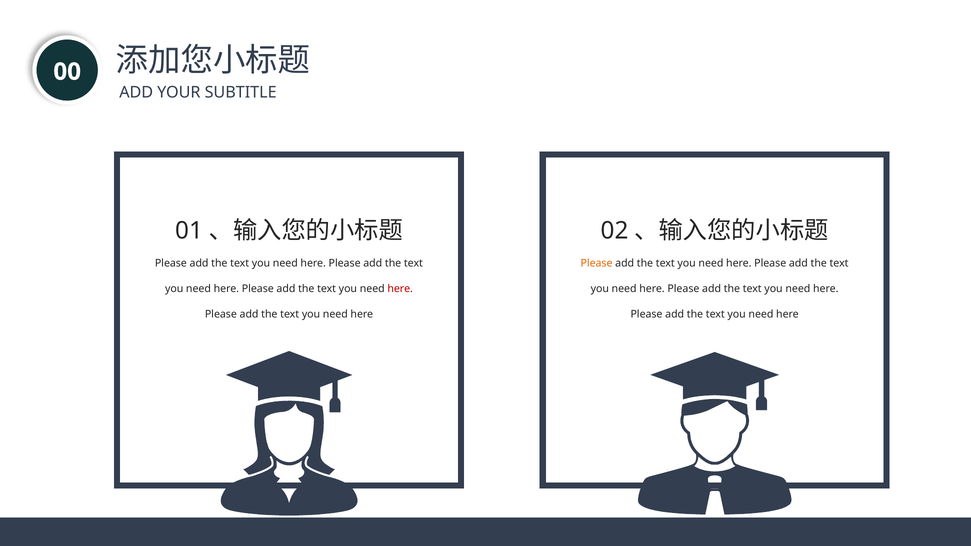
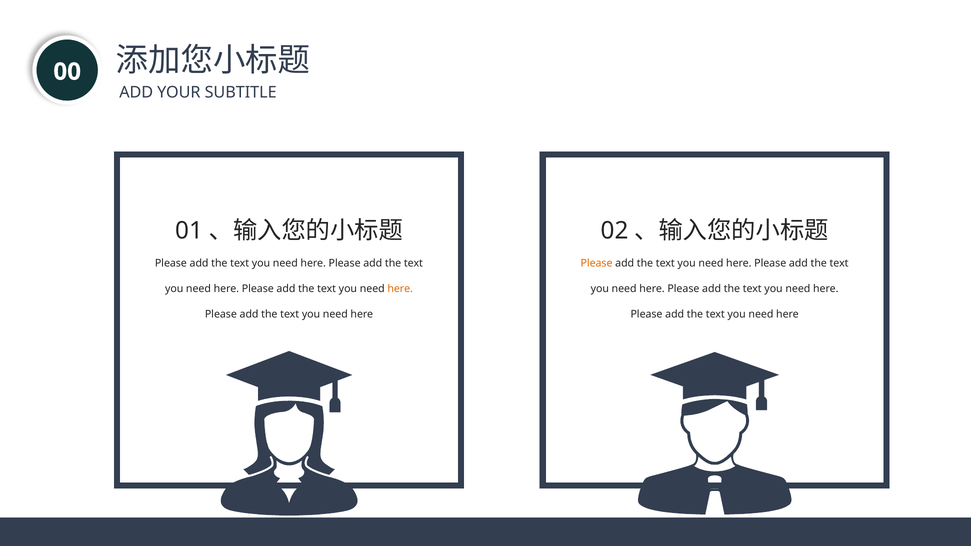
here at (400, 289) colour: red -> orange
